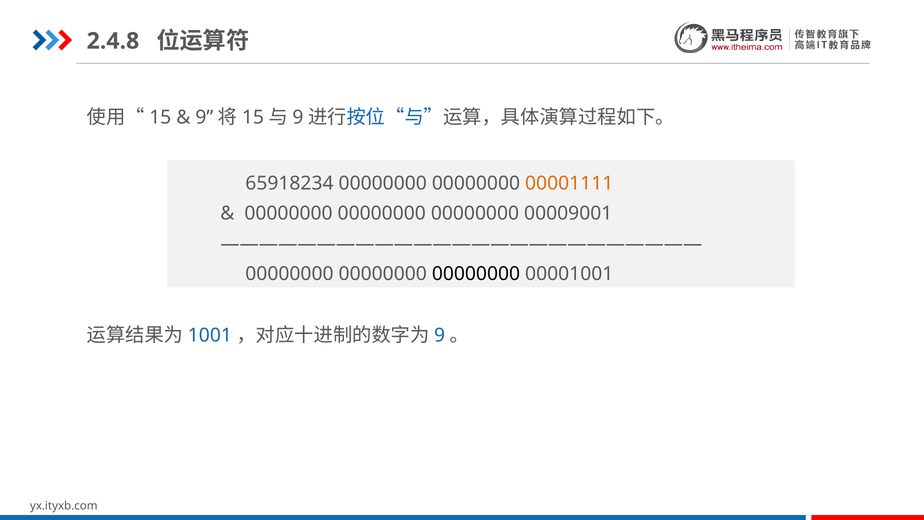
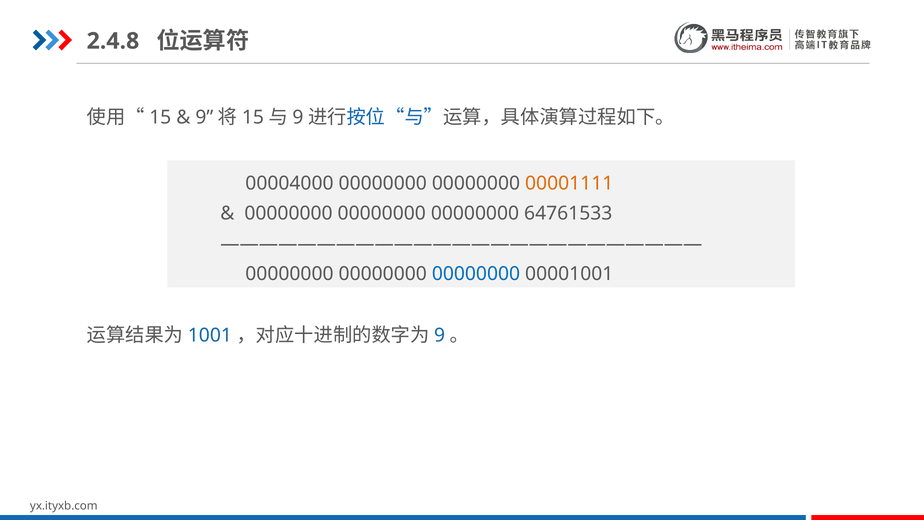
65918234: 65918234 -> 00004000
00009001: 00009001 -> 64761533
00000000 at (476, 274) colour: black -> blue
